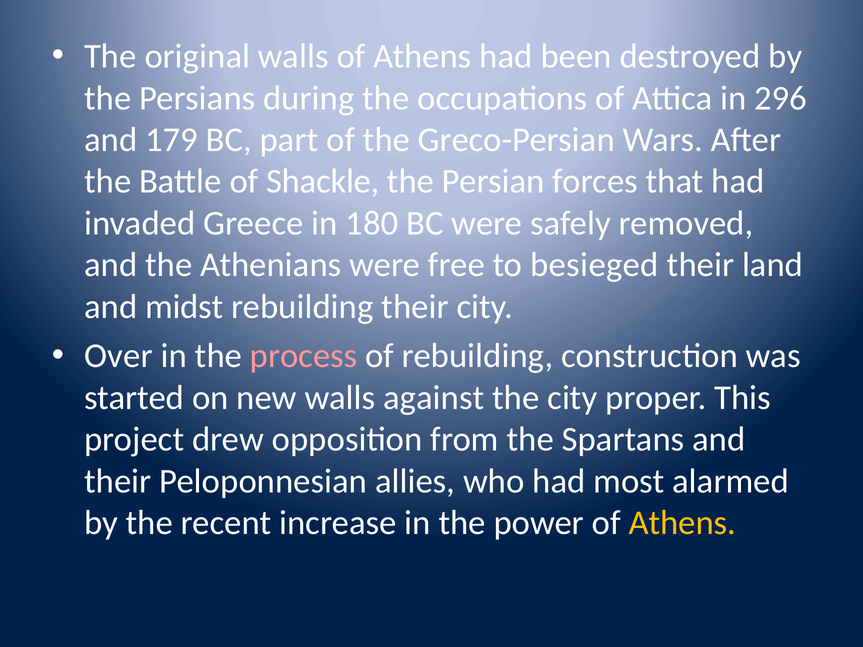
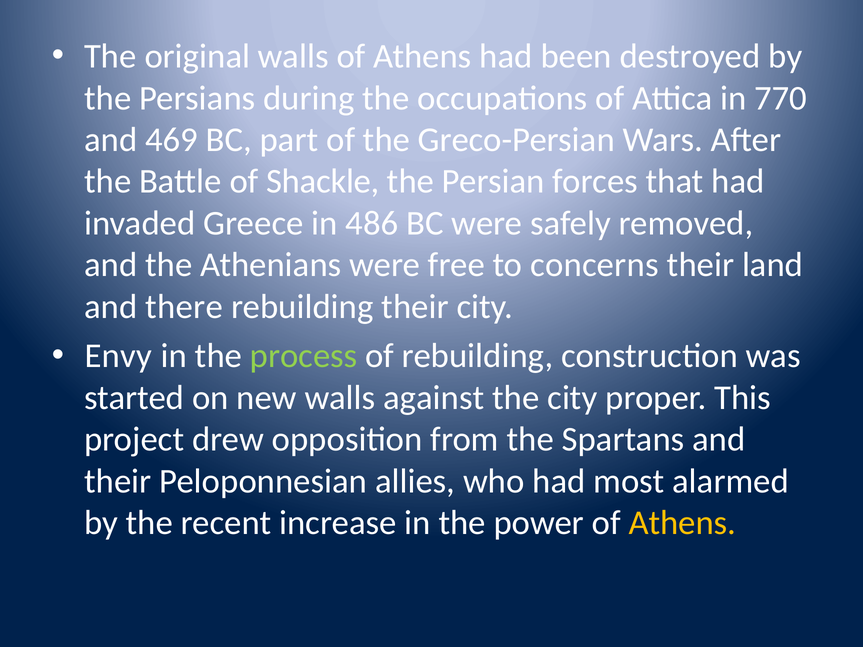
296: 296 -> 770
179: 179 -> 469
180: 180 -> 486
besieged: besieged -> concerns
midst: midst -> there
Over: Over -> Envy
process colour: pink -> light green
